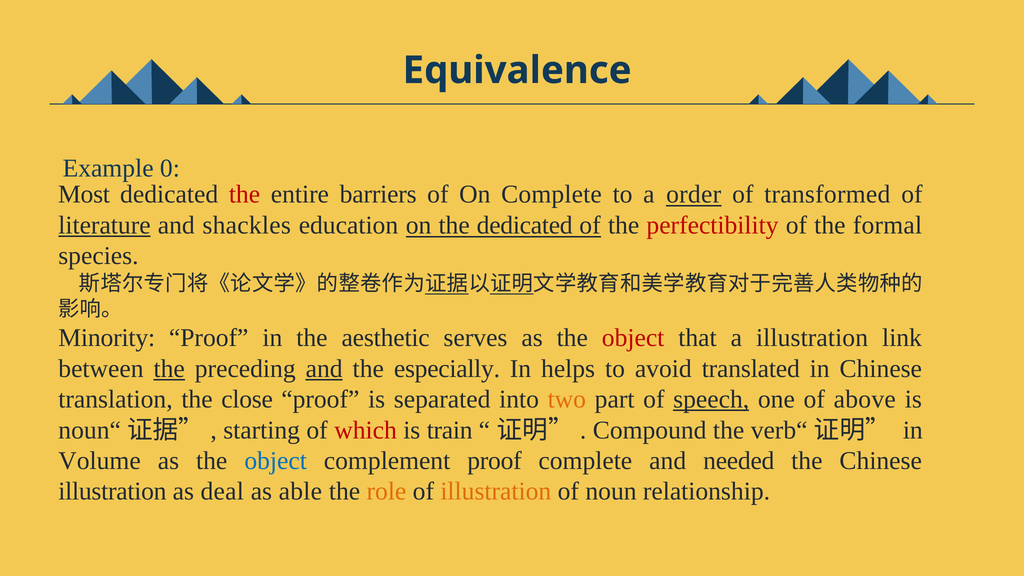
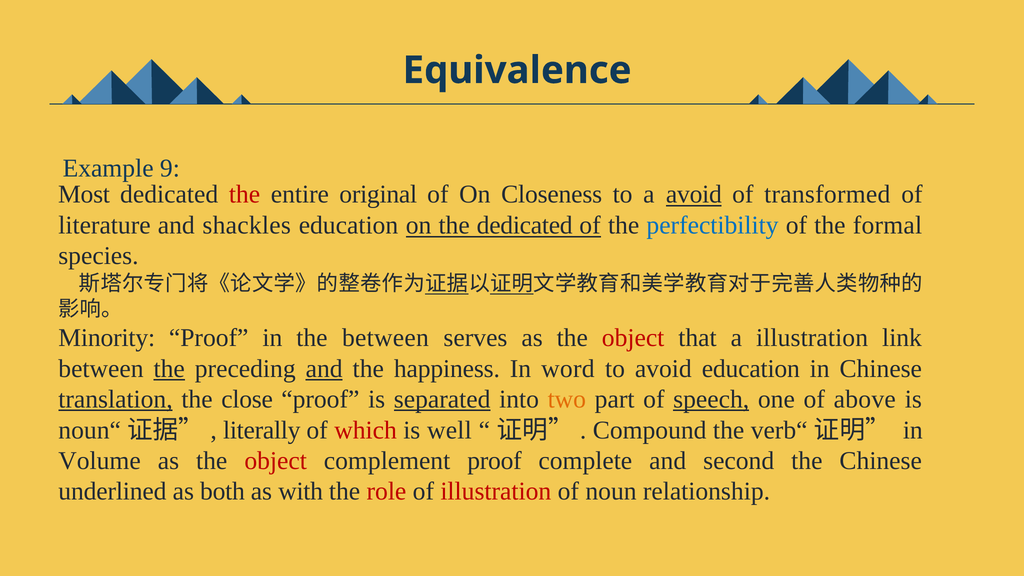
0: 0 -> 9
barriers: barriers -> original
On Complete: Complete -> Closeness
a order: order -> avoid
literature underline: present -> none
perfectibility colour: red -> blue
the aesthetic: aesthetic -> between
especially: especially -> happiness
helps: helps -> word
avoid translated: translated -> education
translation underline: none -> present
separated underline: none -> present
starting: starting -> literally
train: train -> well
object at (276, 461) colour: blue -> red
needed: needed -> second
illustration at (112, 492): illustration -> underlined
deal: deal -> both
able: able -> with
role colour: orange -> red
illustration at (496, 492) colour: orange -> red
